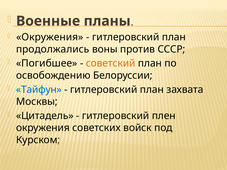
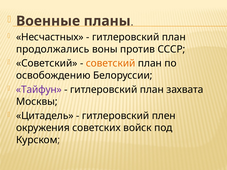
Окружения at (50, 37): Окружения -> Несчастных
Погибшее at (47, 63): Погибшее -> Советский
Тайфун colour: blue -> purple
